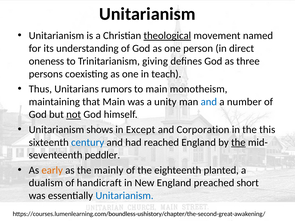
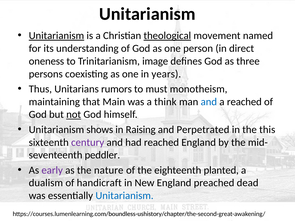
Unitarianism at (56, 36) underline: none -> present
giving: giving -> image
teach: teach -> years
to main: main -> must
unity: unity -> think
a number: number -> reached
Except: Except -> Raising
Corporation: Corporation -> Perpetrated
century colour: blue -> purple
the at (238, 142) underline: present -> none
early colour: orange -> purple
mainly: mainly -> nature
short: short -> dead
